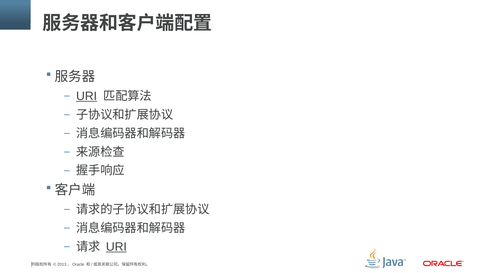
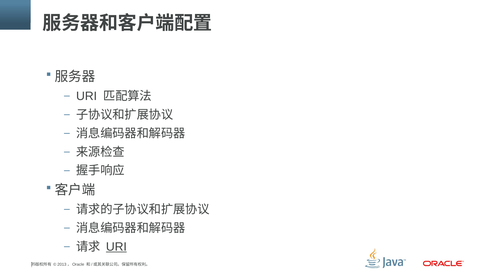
URI at (87, 96) underline: present -> none
